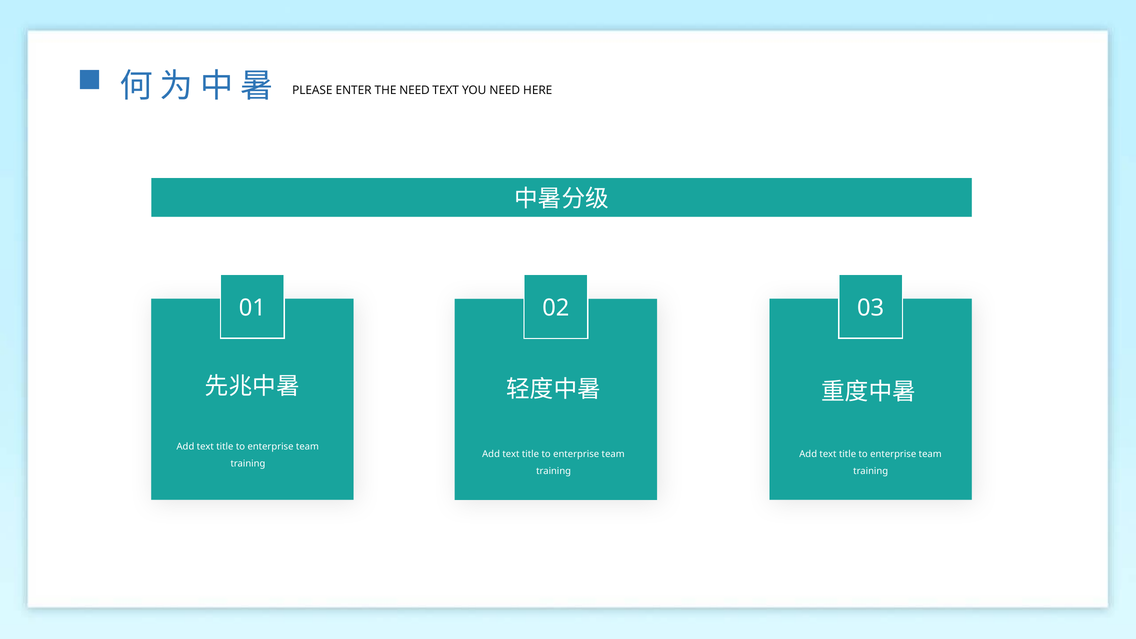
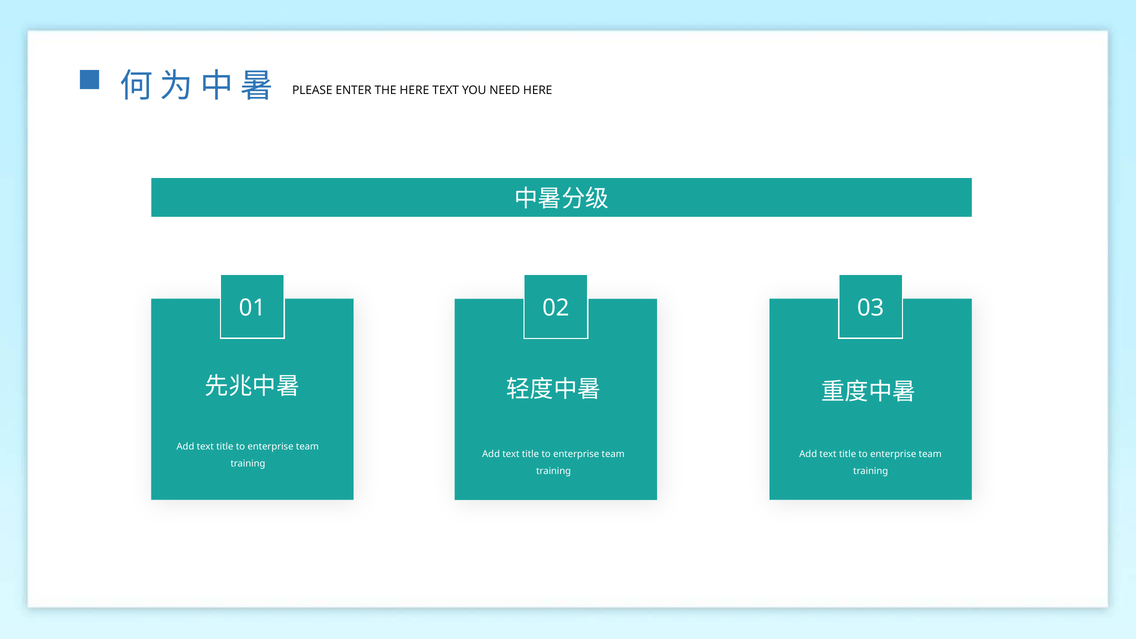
THE NEED: NEED -> HERE
